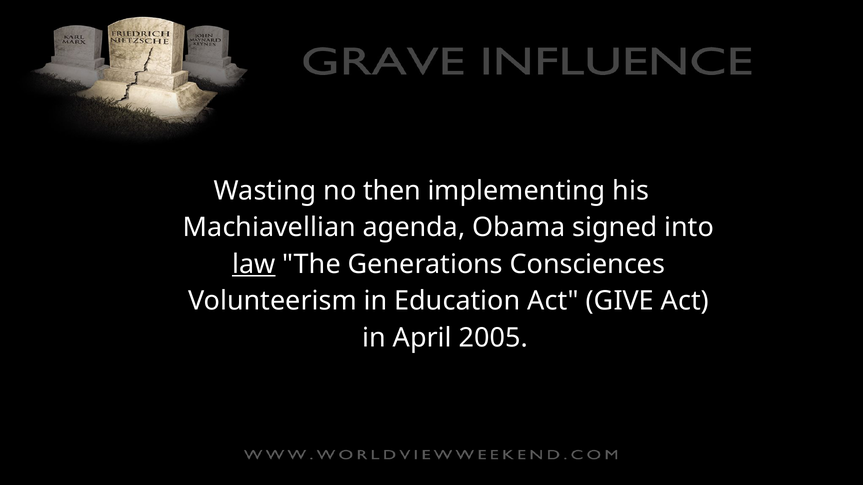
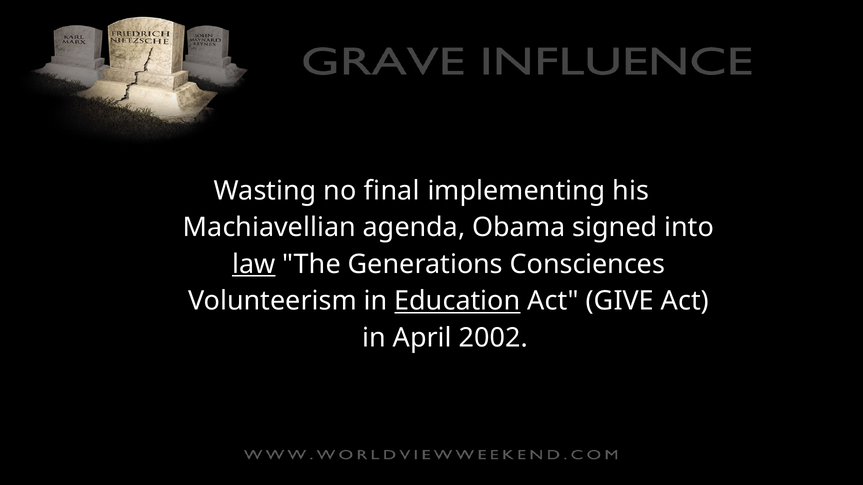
then: then -> final
Education underline: none -> present
2005: 2005 -> 2002
